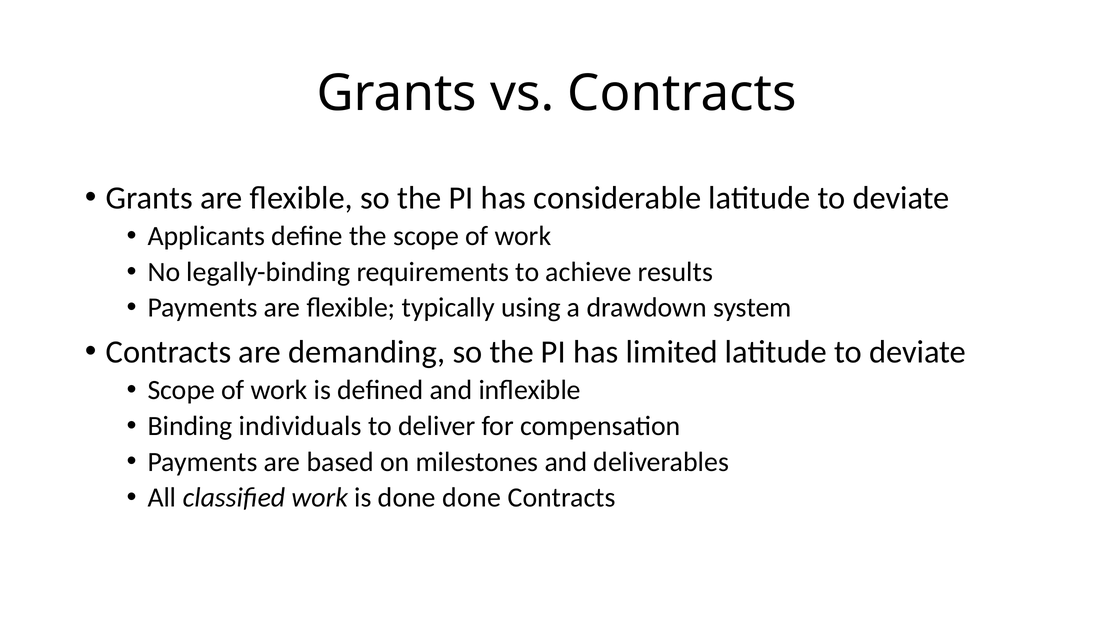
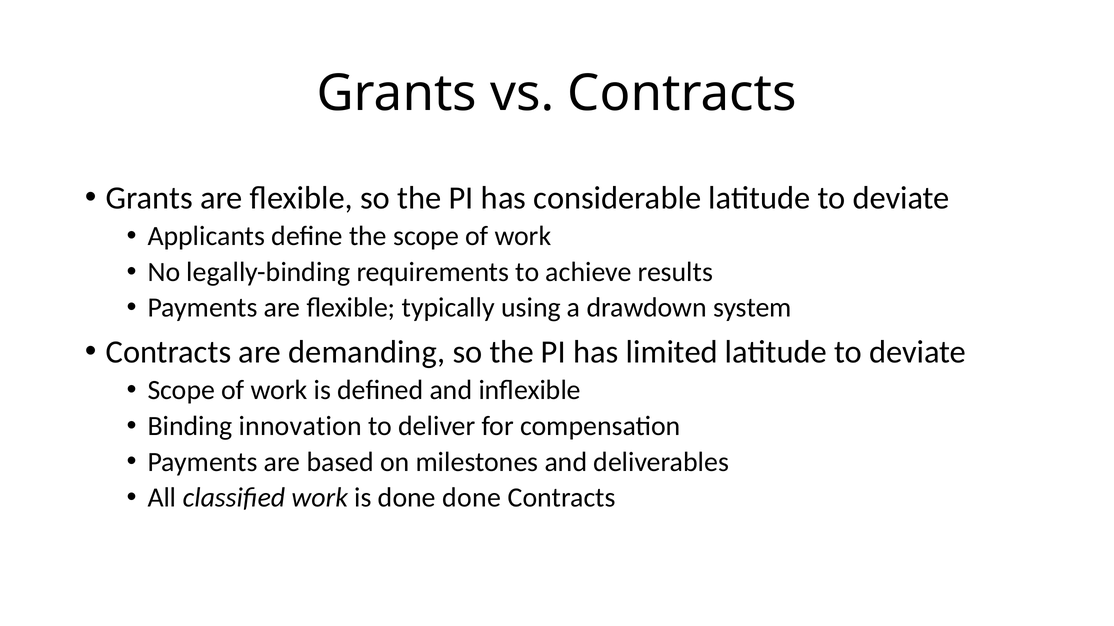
individuals: individuals -> innovation
